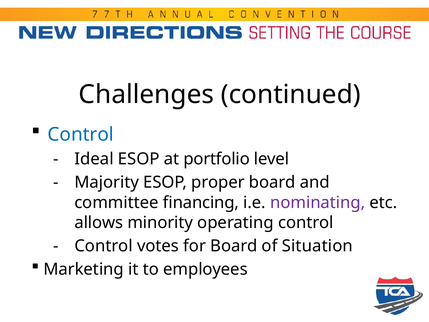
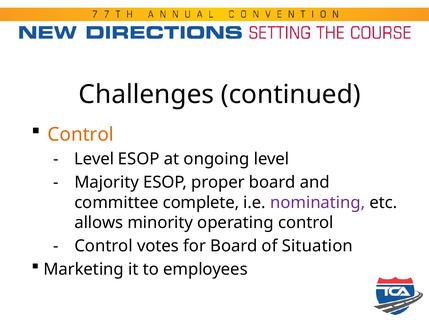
Control at (81, 134) colour: blue -> orange
Ideal at (94, 159): Ideal -> Level
portfolio: portfolio -> ongoing
financing: financing -> complete
